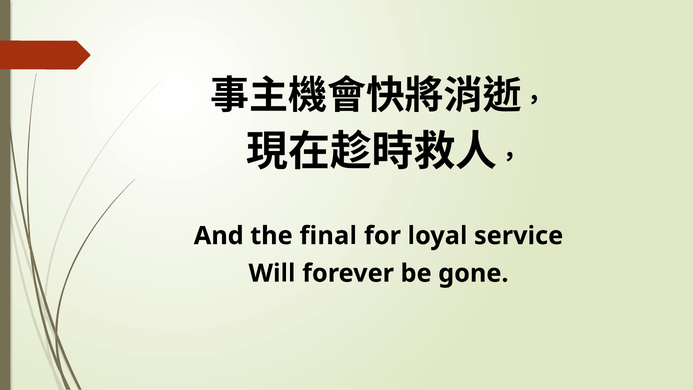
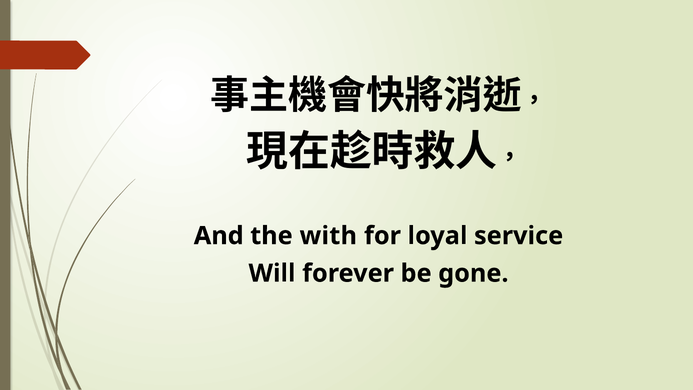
final: final -> with
